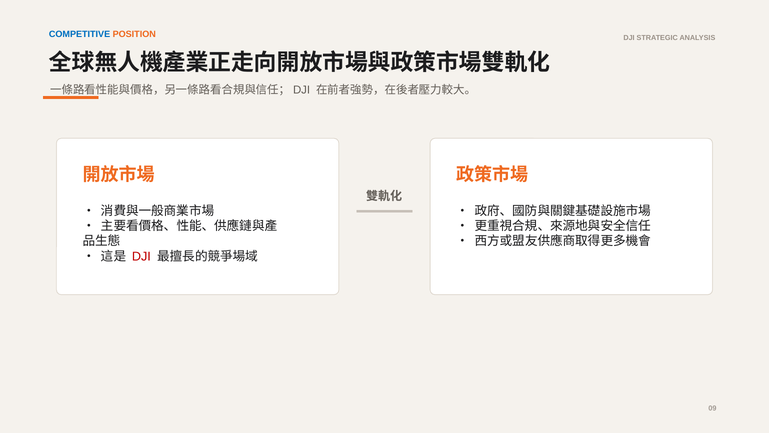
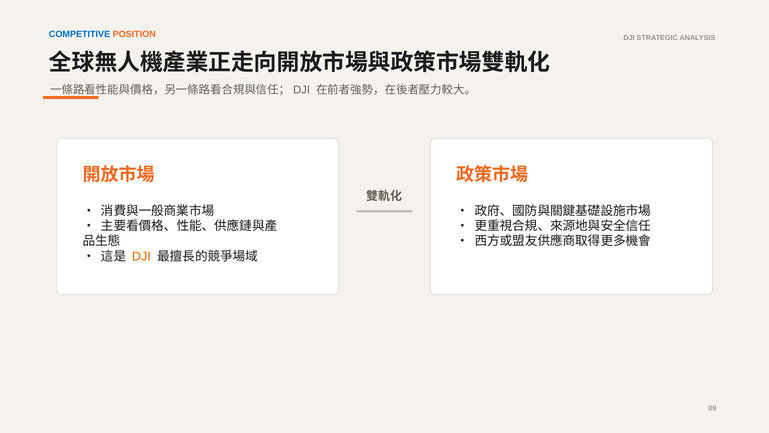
DJI at (141, 256) colour: red -> orange
